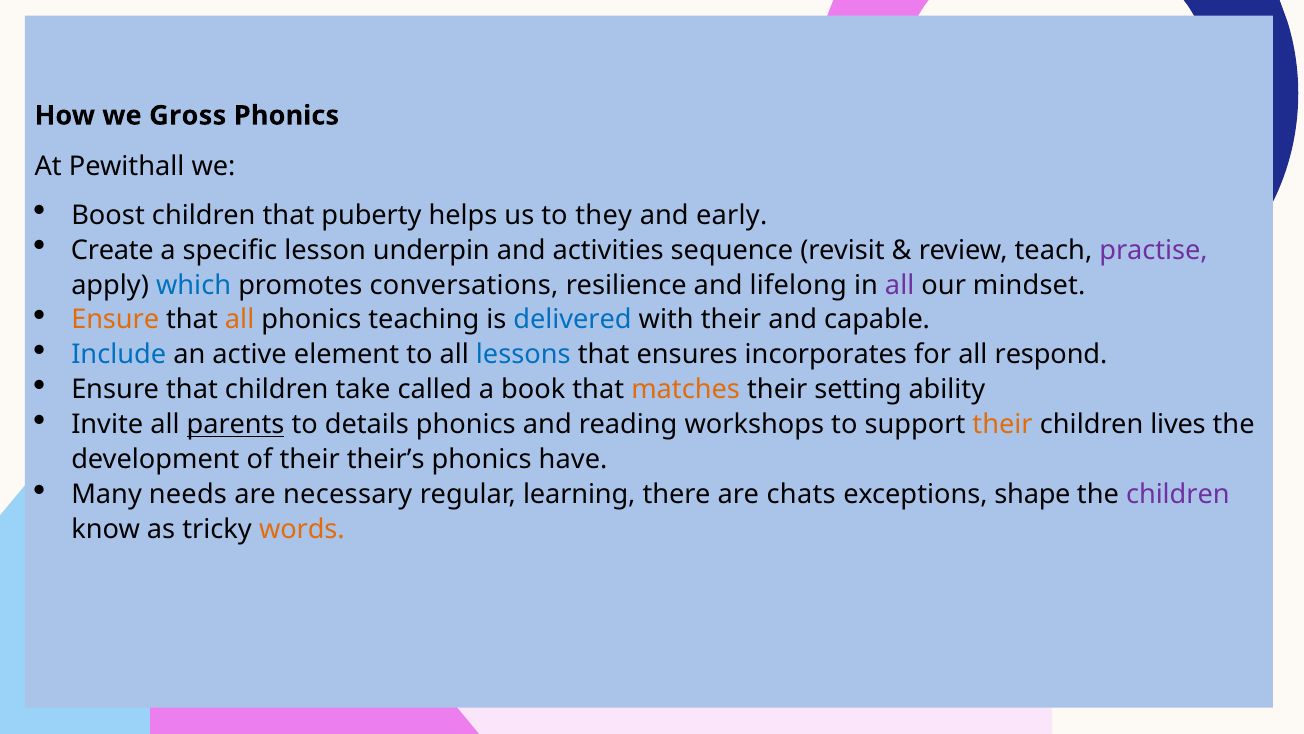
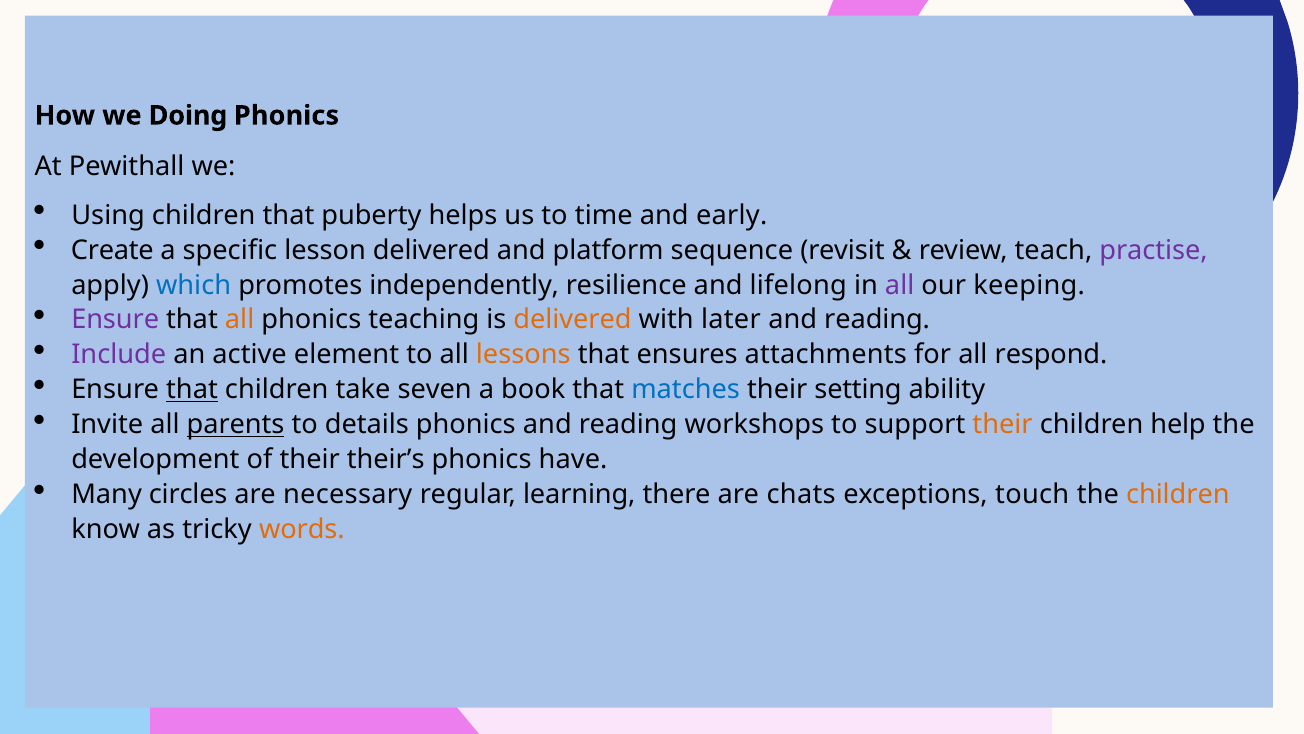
Gross: Gross -> Doing
Boost: Boost -> Using
they: they -> time
lesson underpin: underpin -> delivered
activities: activities -> platform
conversations: conversations -> independently
mindset: mindset -> keeping
Ensure at (115, 320) colour: orange -> purple
delivered at (573, 320) colour: blue -> orange
with their: their -> later
capable at (877, 320): capable -> reading
Include colour: blue -> purple
lessons colour: blue -> orange
incorporates: incorporates -> attachments
that at (192, 390) underline: none -> present
called: called -> seven
matches colour: orange -> blue
lives: lives -> help
needs: needs -> circles
shape: shape -> touch
children at (1178, 494) colour: purple -> orange
